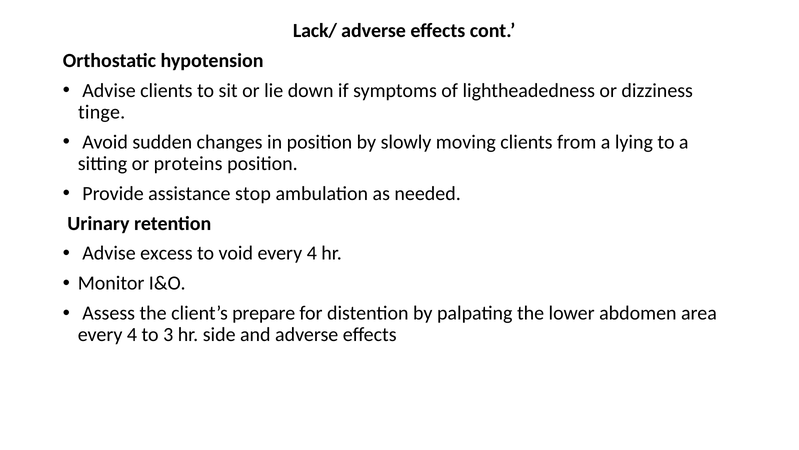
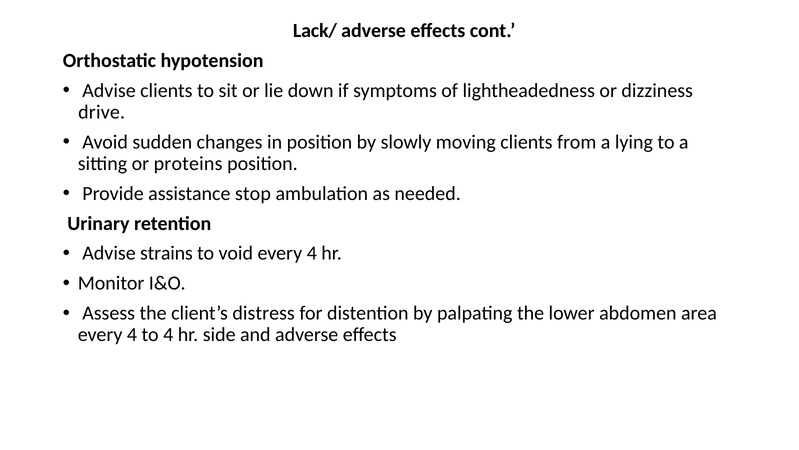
tinge: tinge -> drive
excess: excess -> strains
prepare: prepare -> distress
to 3: 3 -> 4
